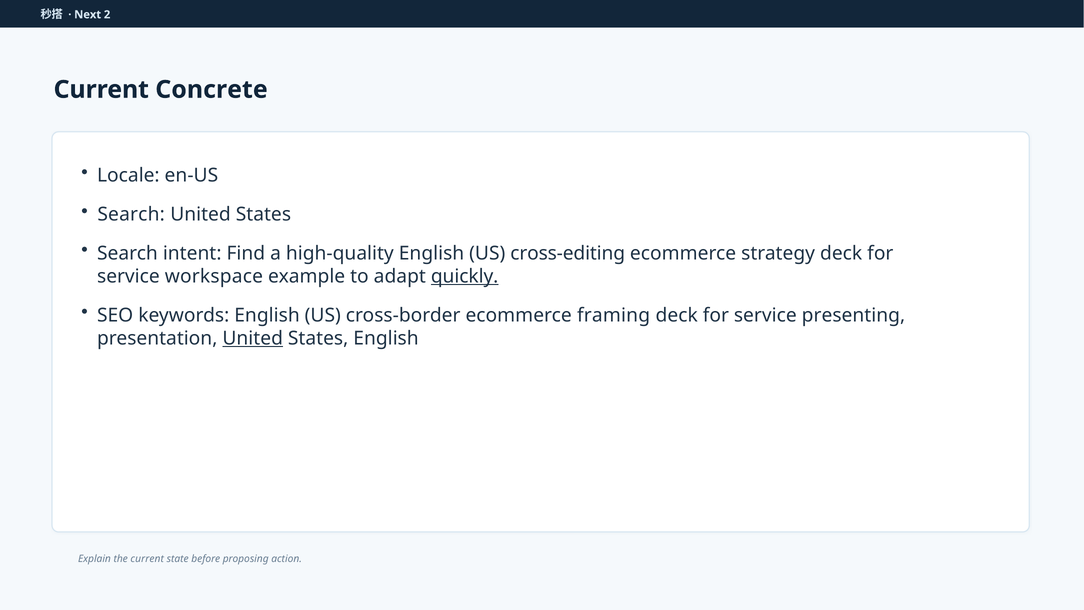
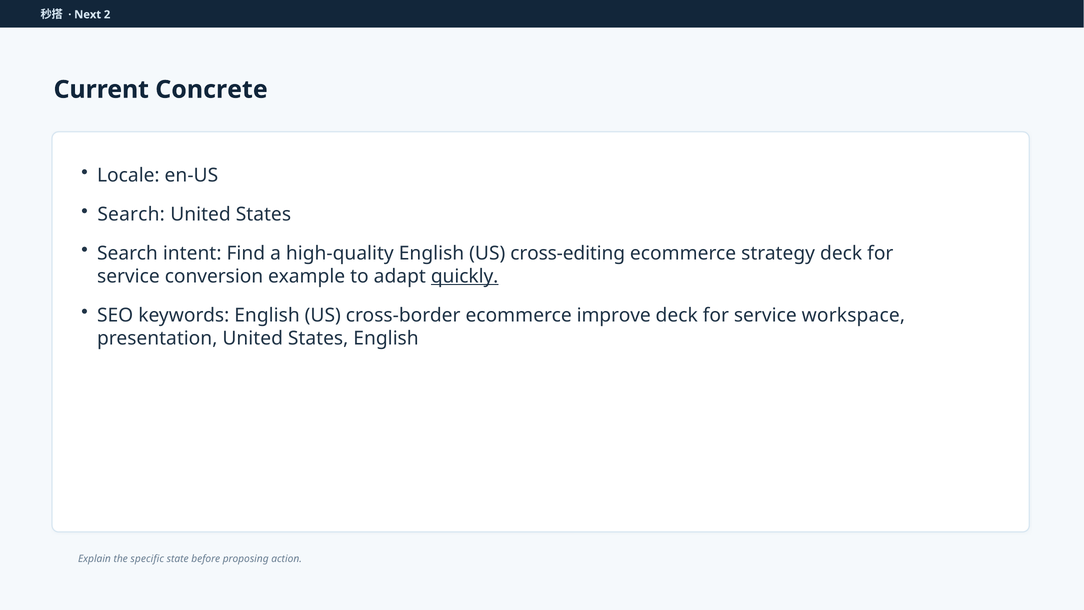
workspace: workspace -> conversion
framing: framing -> improve
presenting: presenting -> workspace
United at (253, 338) underline: present -> none
the current: current -> specific
